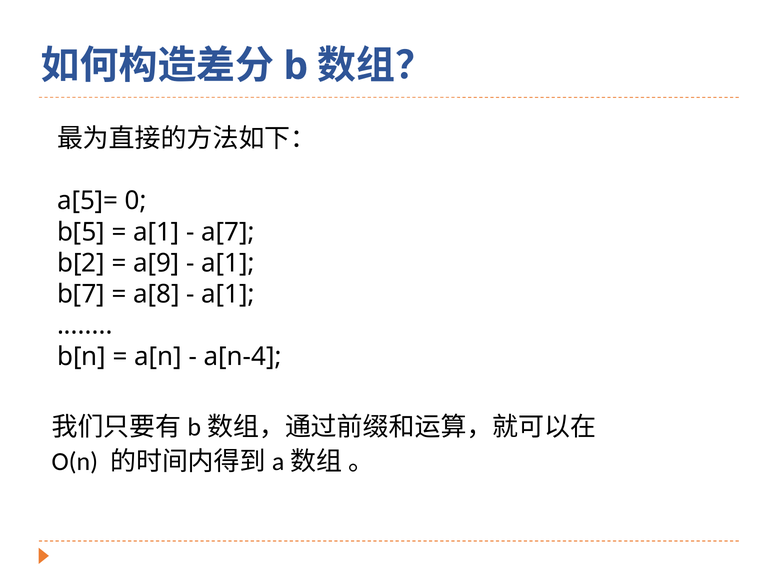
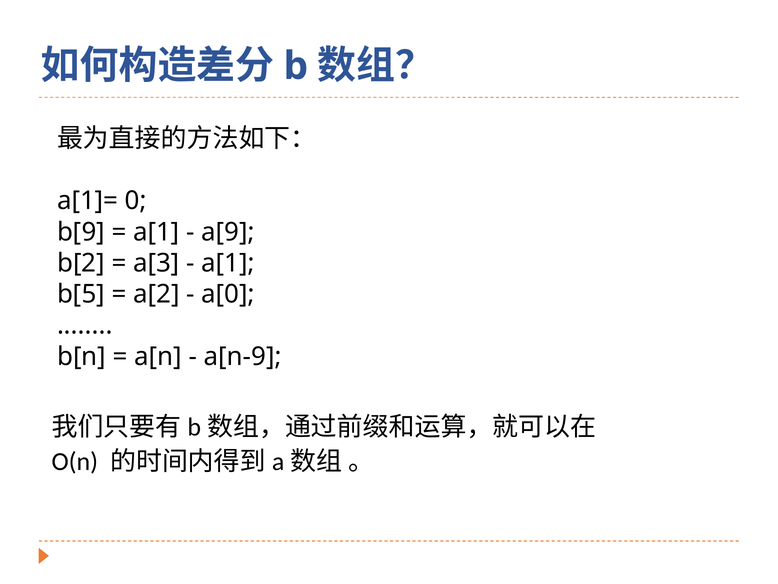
a[5]=: a[5]= -> a[1]=
b[5: b[5 -> b[9
a[7: a[7 -> a[9
a[9: a[9 -> a[3
b[7: b[7 -> b[5
a[8: a[8 -> a[2
a[1 at (228, 294): a[1 -> a[0
a[n-4: a[n-4 -> a[n-9
